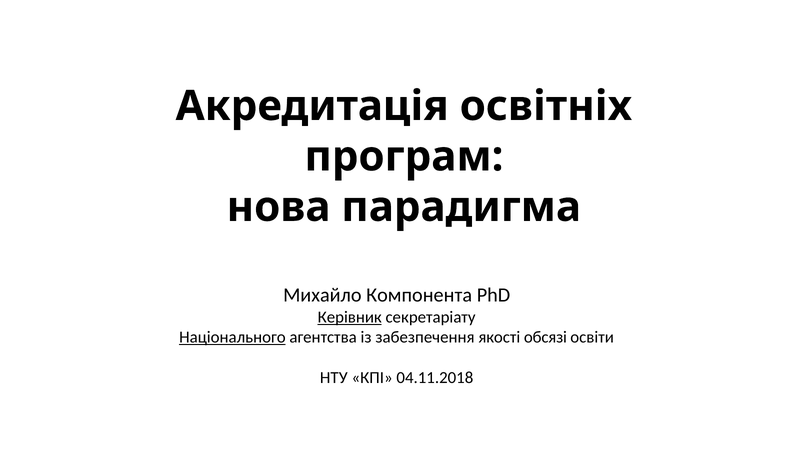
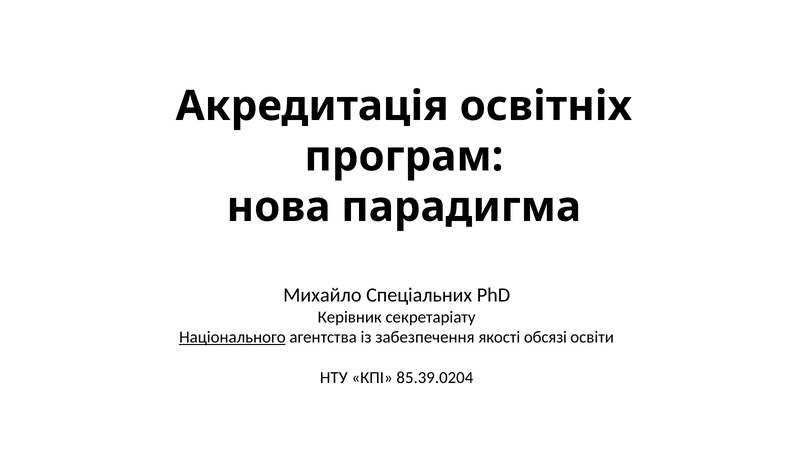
Компонента: Компонента -> Спеціальних
Керівник underline: present -> none
04.11.2018: 04.11.2018 -> 85.39.0204
